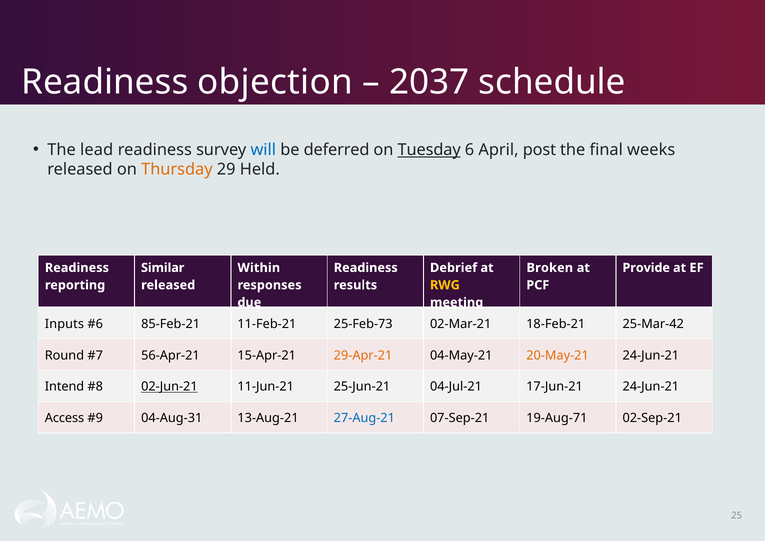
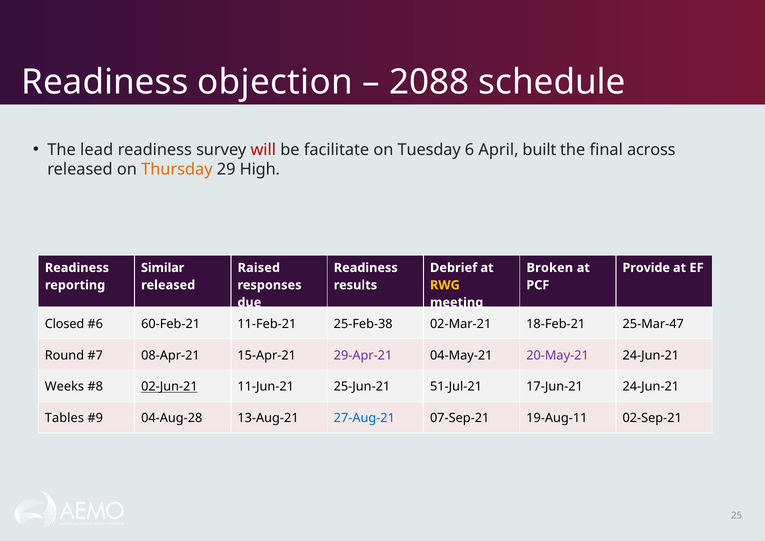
2037: 2037 -> 2088
will colour: blue -> red
deferred: deferred -> facilitate
Tuesday underline: present -> none
post: post -> built
weeks: weeks -> across
Held: Held -> High
Within: Within -> Raised
Inputs: Inputs -> Closed
85-Feb-21: 85-Feb-21 -> 60-Feb-21
25-Feb-73: 25-Feb-73 -> 25-Feb-38
25-Mar-42: 25-Mar-42 -> 25-Mar-47
56-Apr-21: 56-Apr-21 -> 08-Apr-21
29-Apr-21 colour: orange -> purple
20-May-21 colour: orange -> purple
Intend: Intend -> Weeks
04-Jul-21: 04-Jul-21 -> 51-Jul-21
Access: Access -> Tables
04-Aug-31: 04-Aug-31 -> 04-Aug-28
19-Aug-71: 19-Aug-71 -> 19-Aug-11
